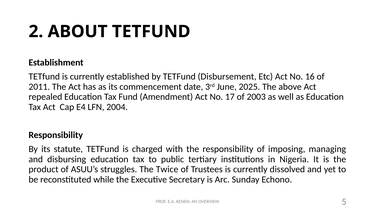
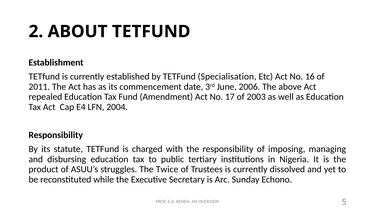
Disbursement: Disbursement -> Specialisation
2025: 2025 -> 2006
